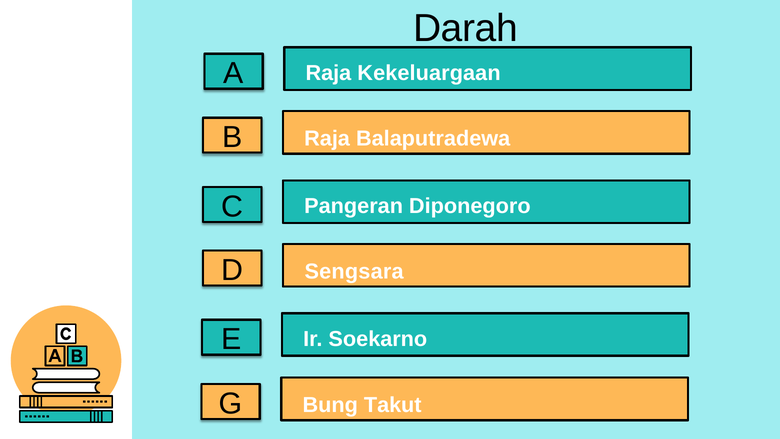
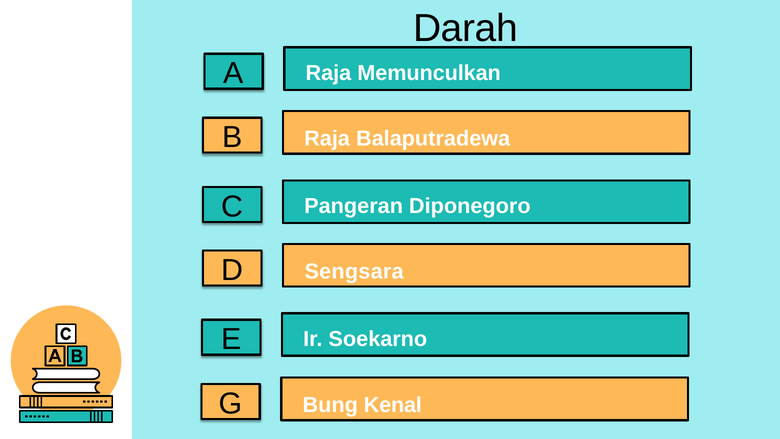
Kekeluargaan: Kekeluargaan -> Memunculkan
Takut: Takut -> Kenal
